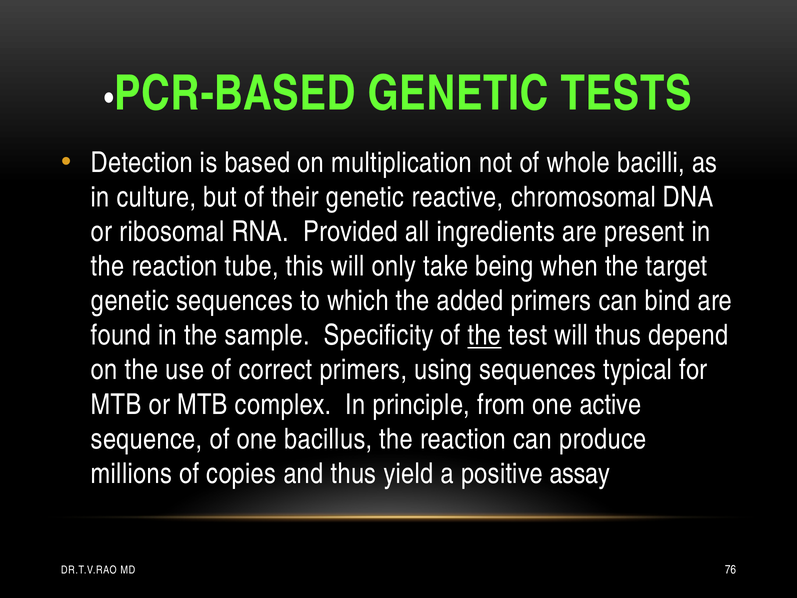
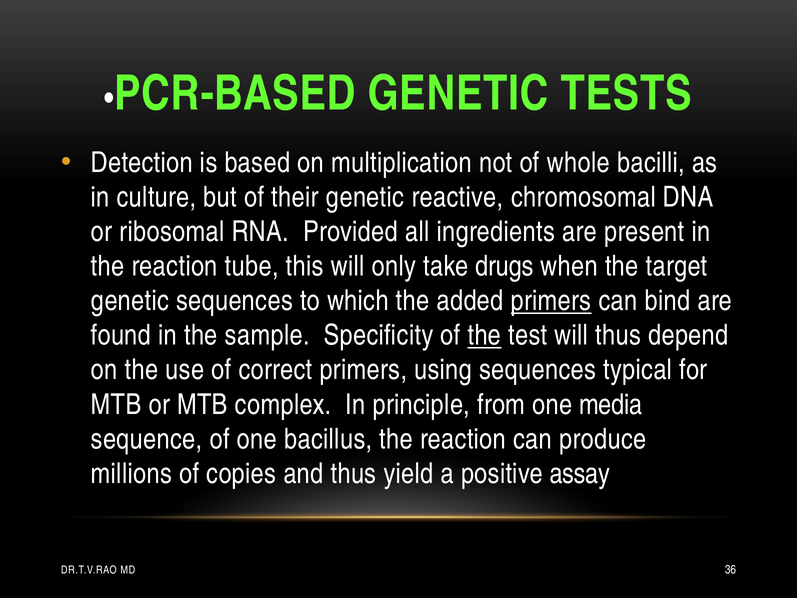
being: being -> drugs
primers at (551, 301) underline: none -> present
active: active -> media
76: 76 -> 36
